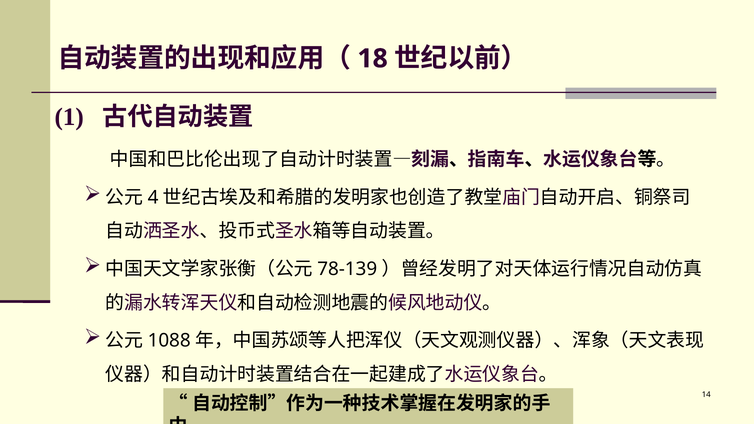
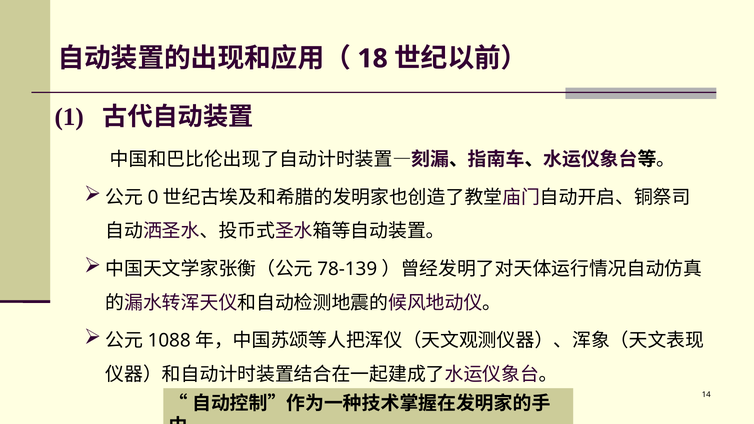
4: 4 -> 0
